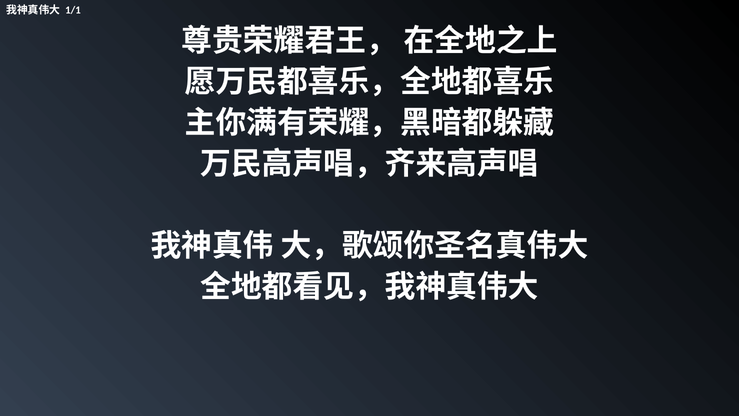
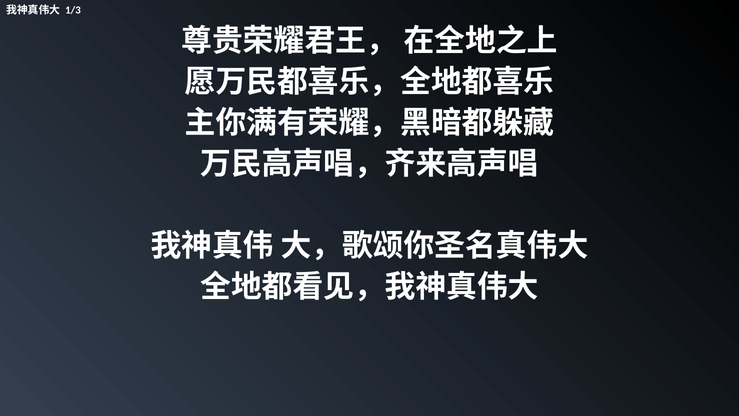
1/1: 1/1 -> 1/3
